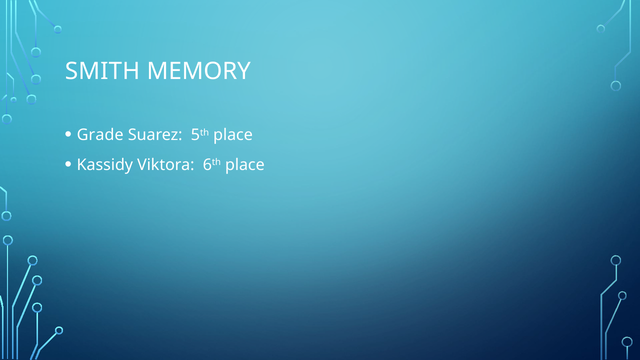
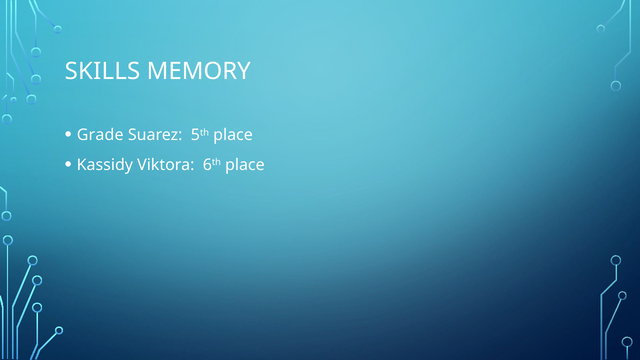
SMITH: SMITH -> SKILLS
